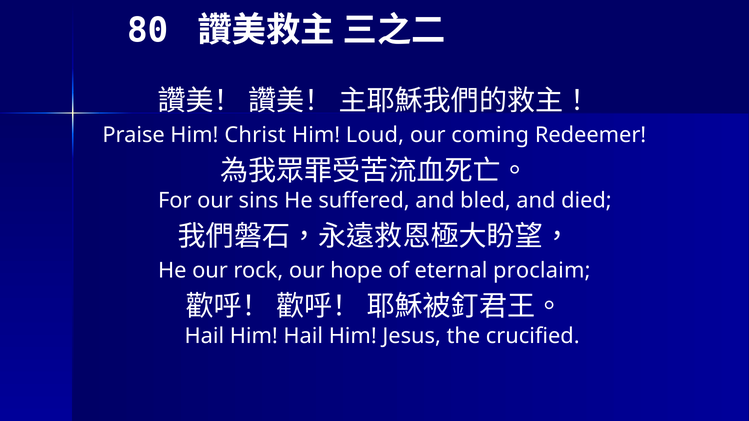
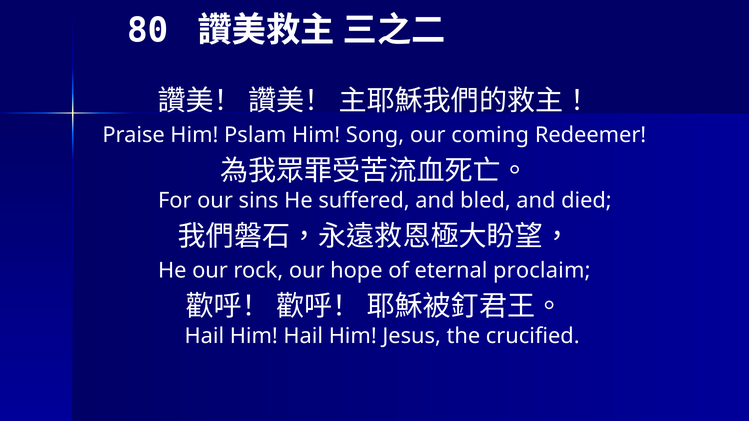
Christ: Christ -> Pslam
Loud: Loud -> Song
